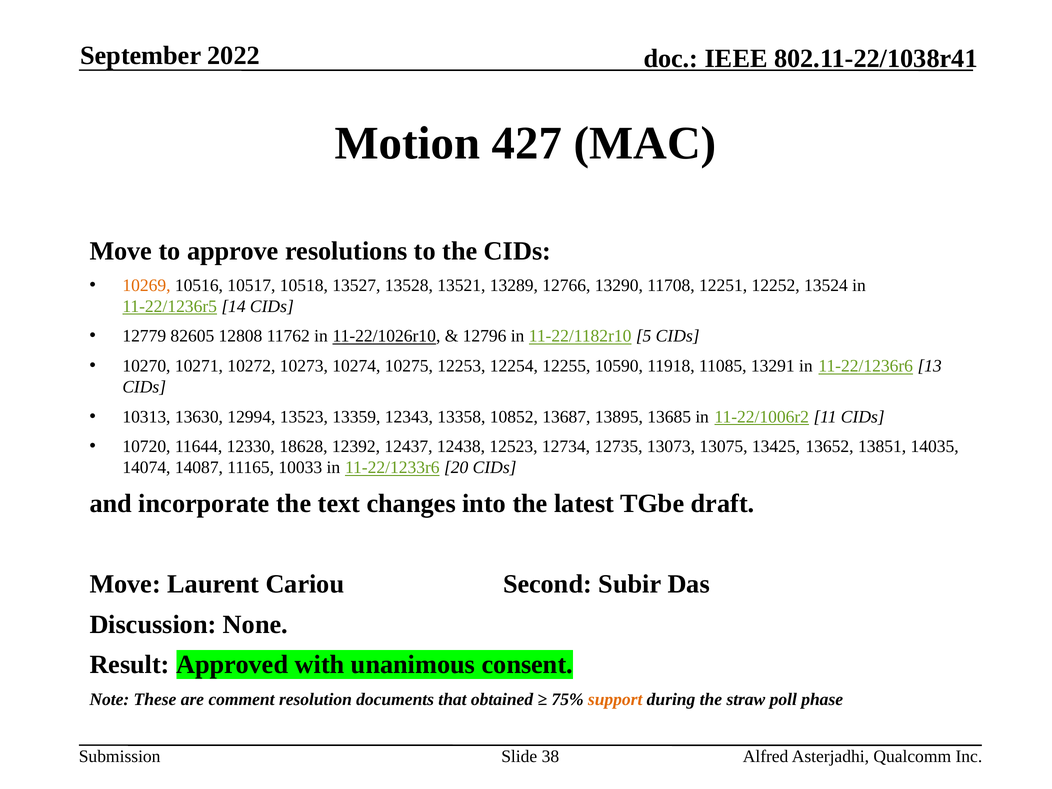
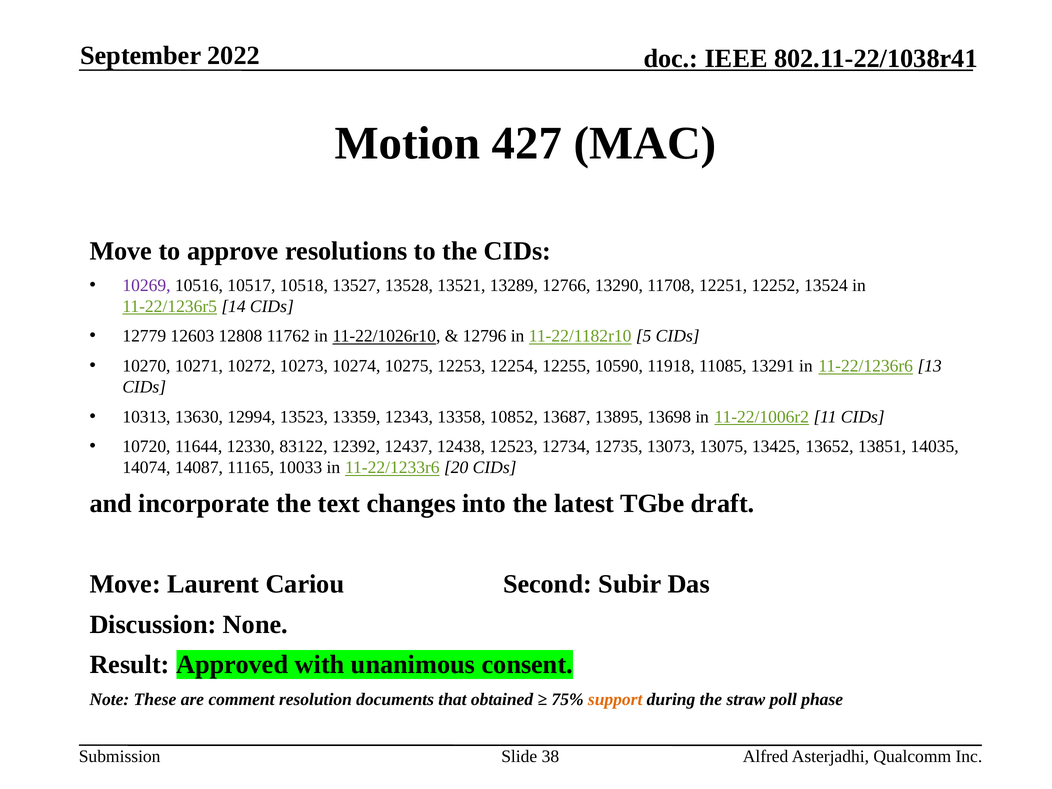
10269 colour: orange -> purple
82605: 82605 -> 12603
13685: 13685 -> 13698
18628: 18628 -> 83122
